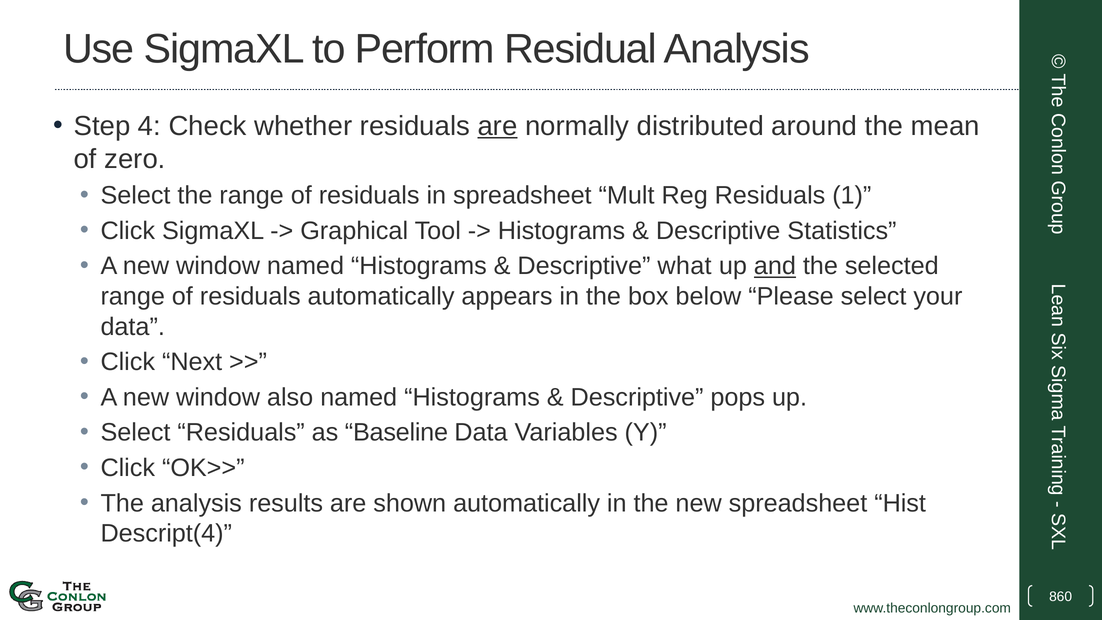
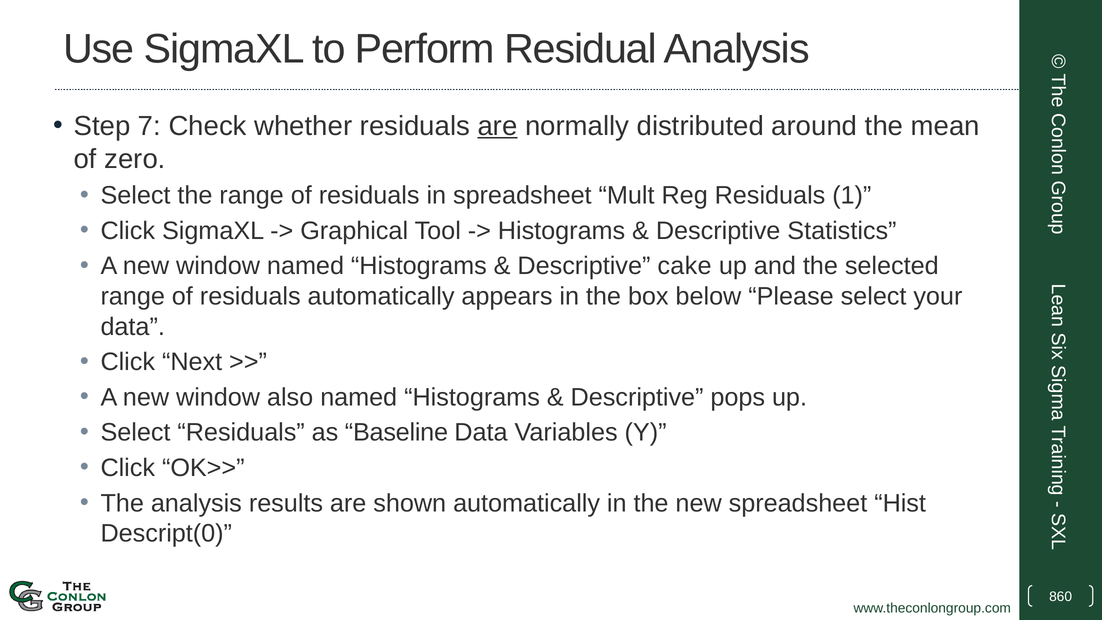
4: 4 -> 7
what: what -> cake
and underline: present -> none
Descript(4: Descript(4 -> Descript(0
